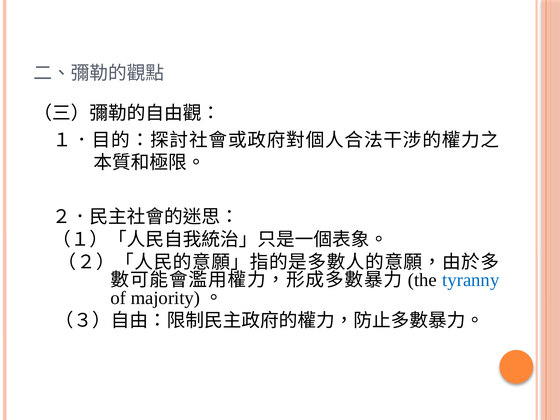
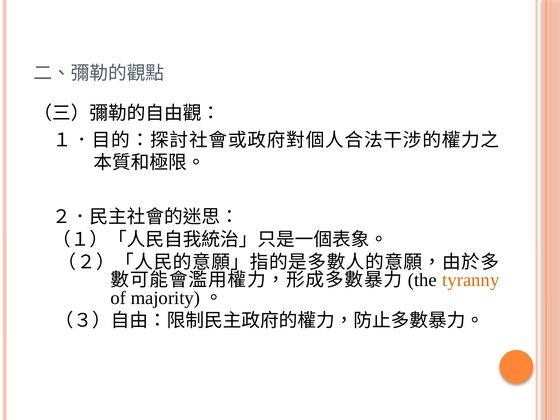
tyranny colour: blue -> orange
